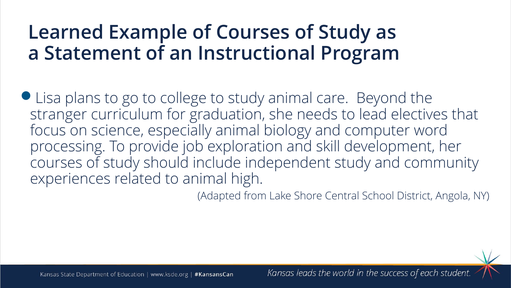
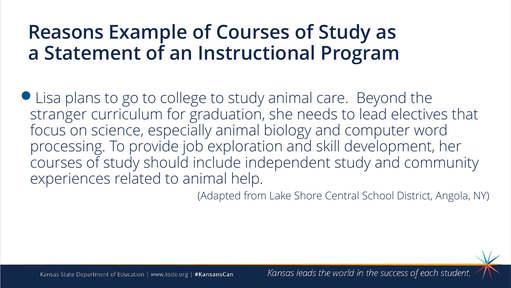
Learned: Learned -> Reasons
high: high -> help
